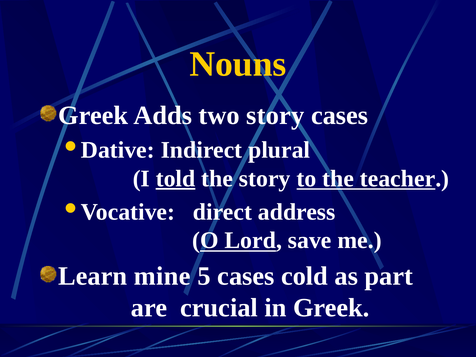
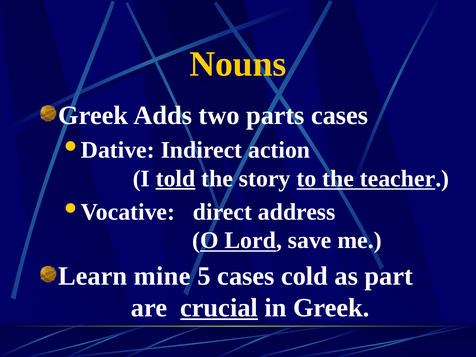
two story: story -> parts
plural: plural -> action
crucial underline: none -> present
